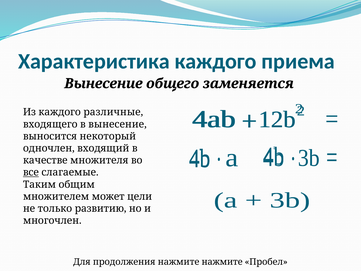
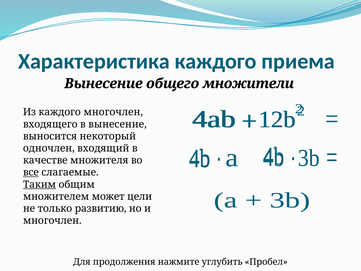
заменяется: заменяется -> множители
каждого различные: различные -> многочлен
Таким underline: none -> present
нажмите нажмите: нажмите -> углубить
